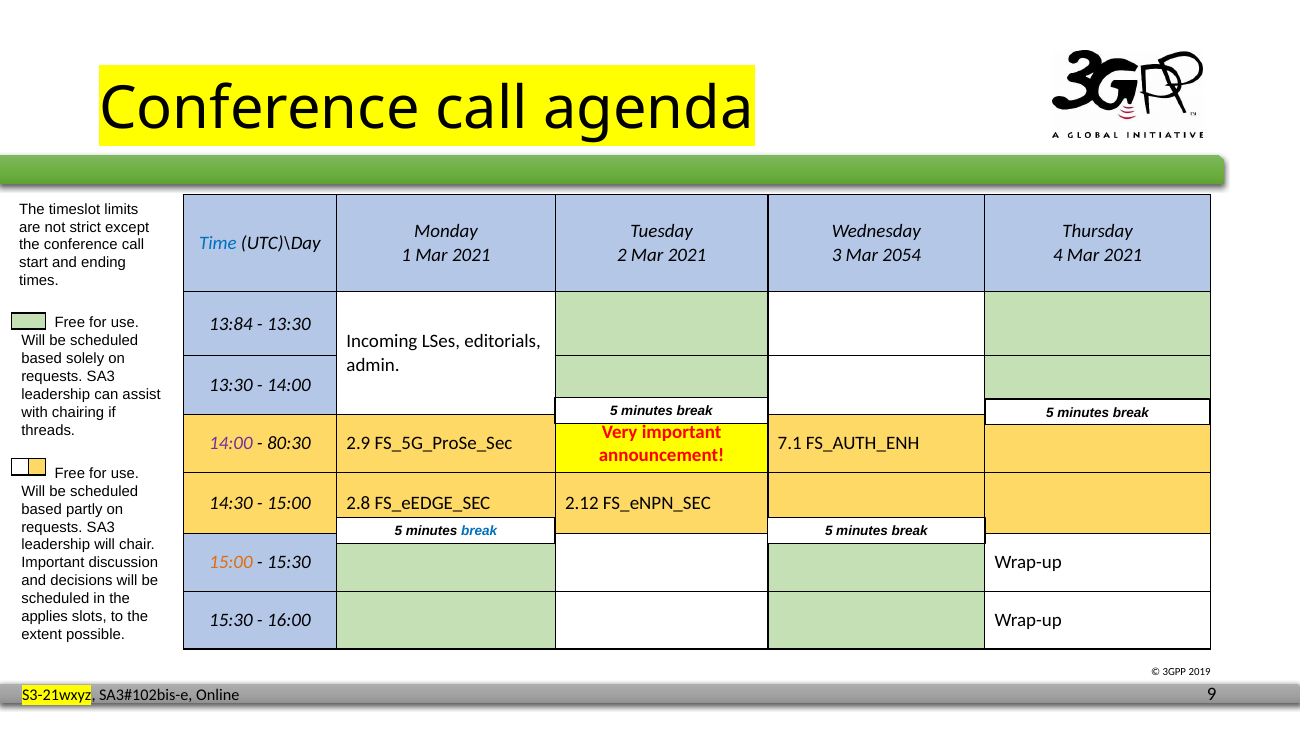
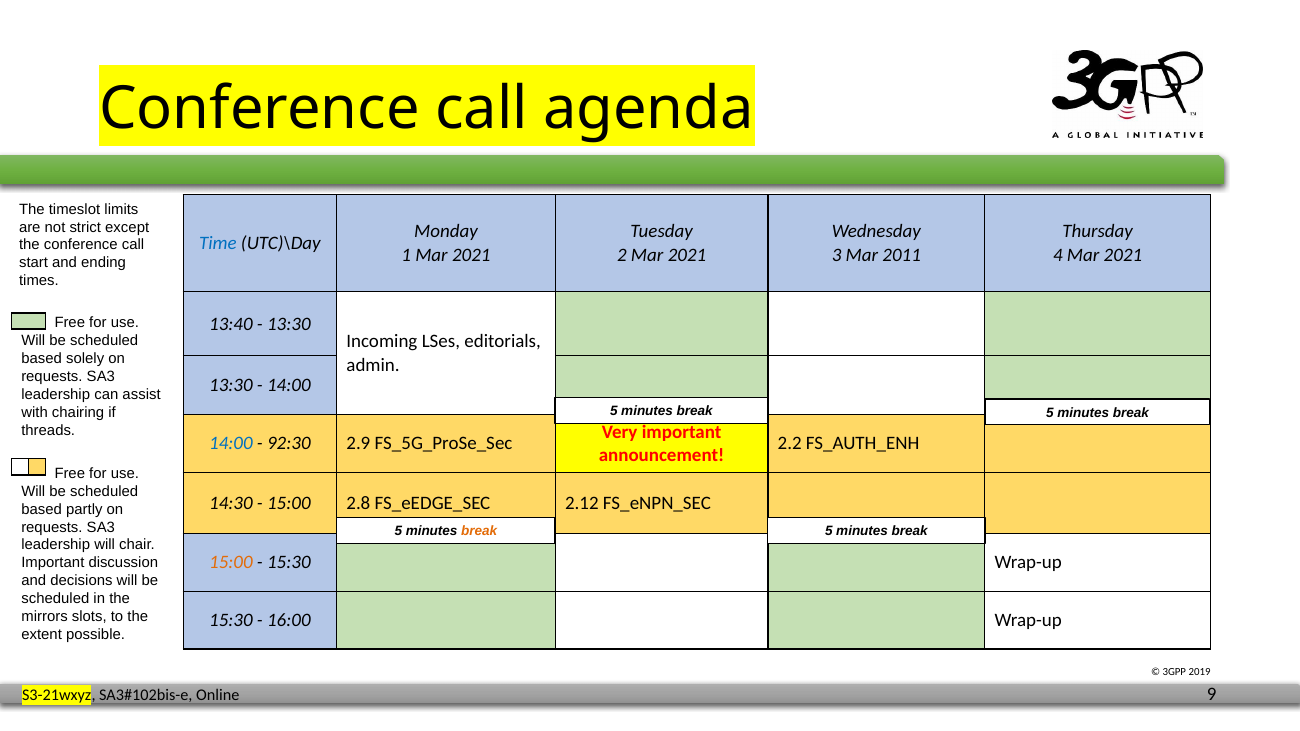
2054: 2054 -> 2011
13:84: 13:84 -> 13:40
14:00 at (231, 444) colour: purple -> blue
80:30: 80:30 -> 92:30
7.1: 7.1 -> 2.2
break at (479, 531) colour: blue -> orange
applies: applies -> mirrors
